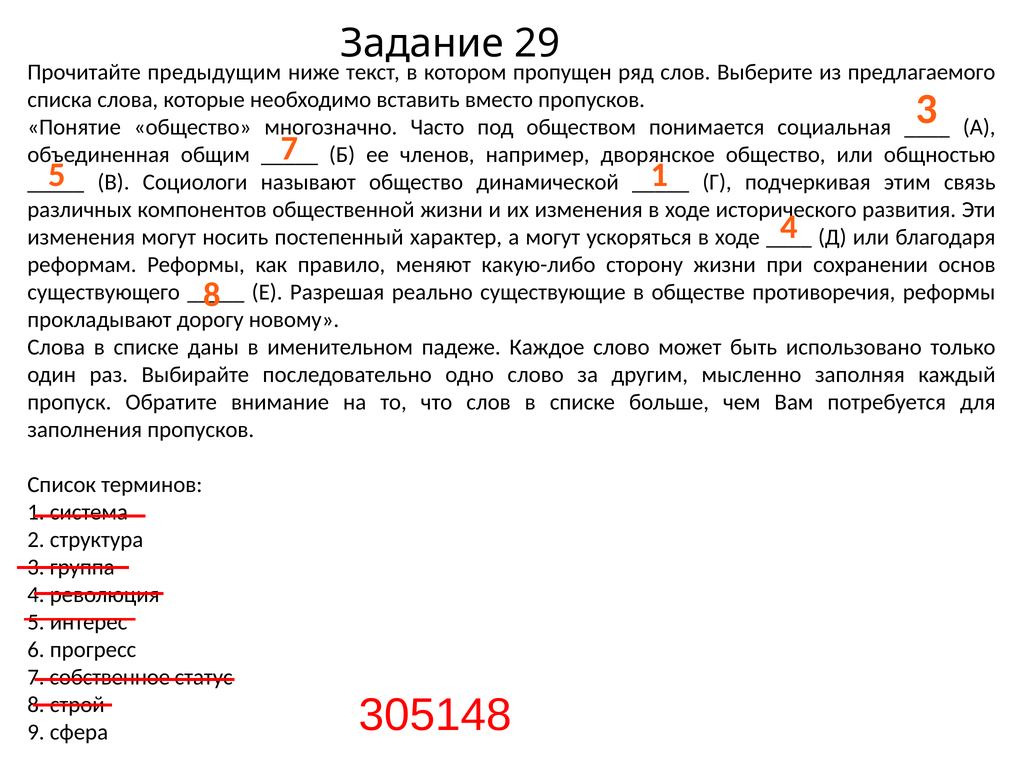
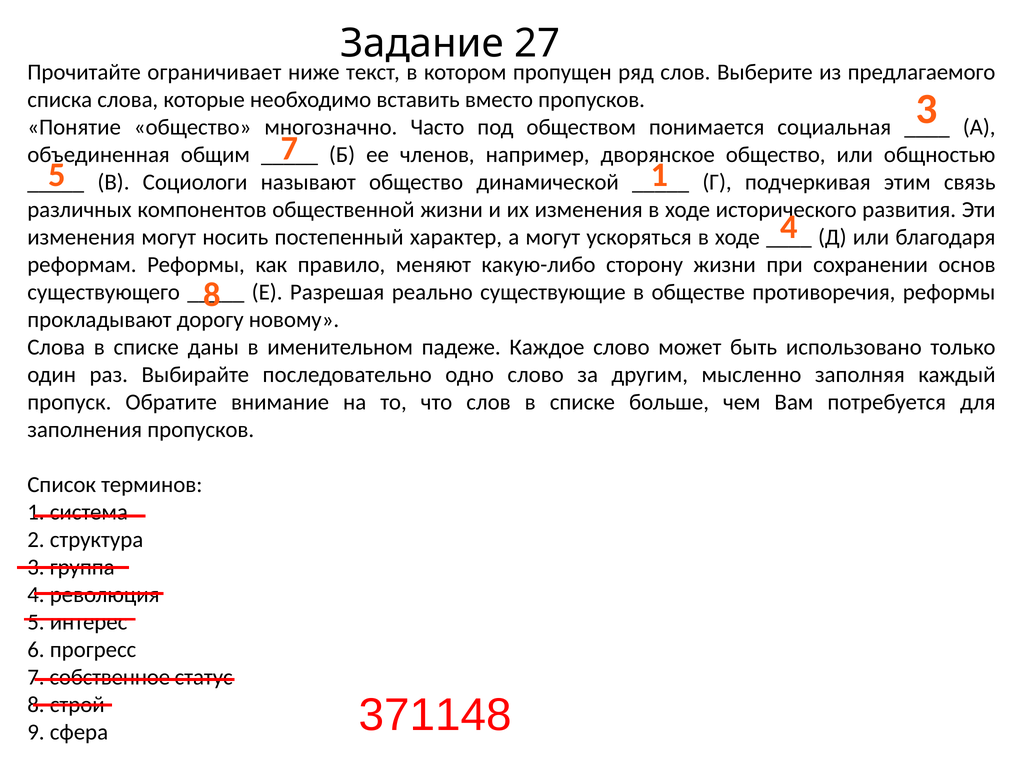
29: 29 -> 27
предыдущим: предыдущим -> ограничивает
305148: 305148 -> 371148
